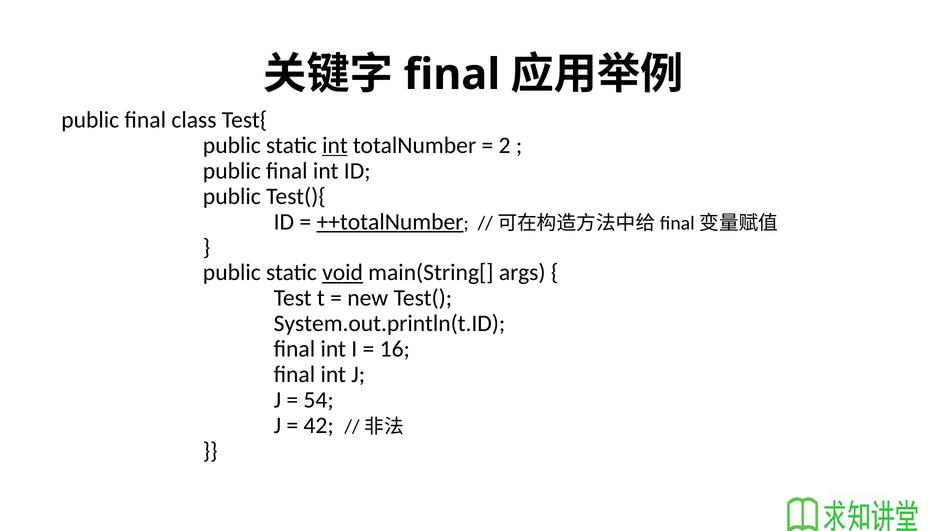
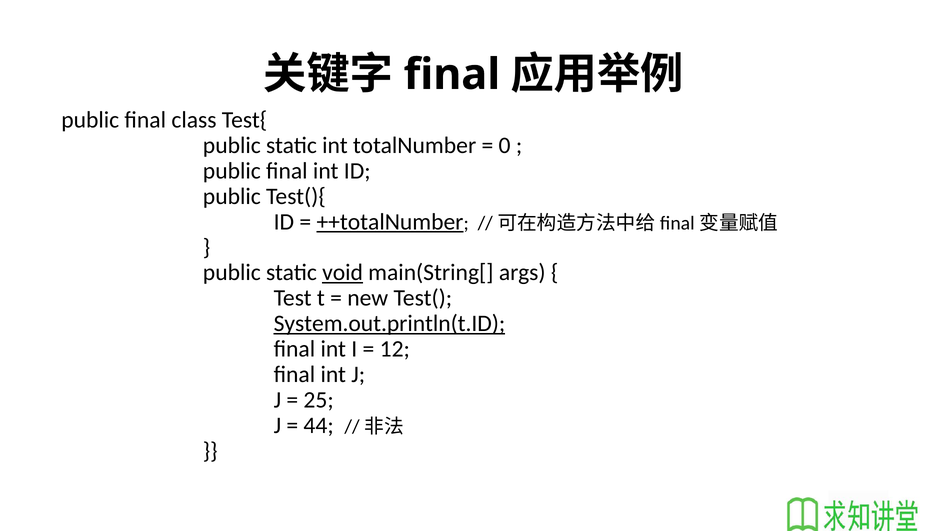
int at (335, 145) underline: present -> none
2: 2 -> 0
System.out.println(t.ID underline: none -> present
16: 16 -> 12
54: 54 -> 25
42: 42 -> 44
